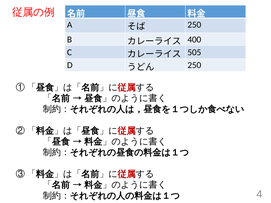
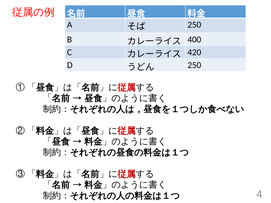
505: 505 -> 420
